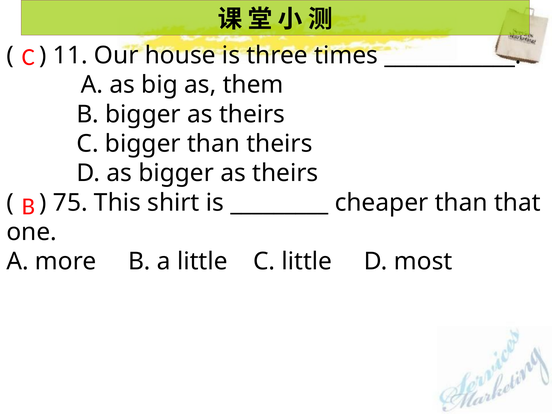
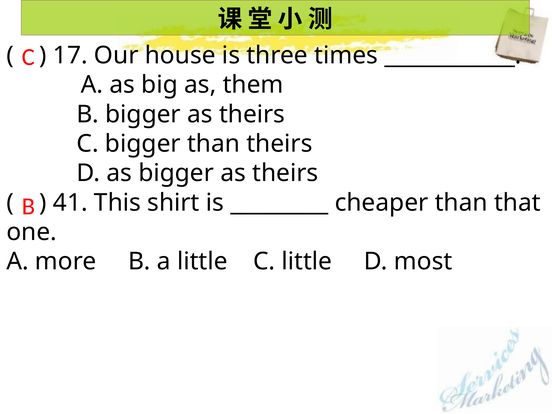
11: 11 -> 17
75: 75 -> 41
